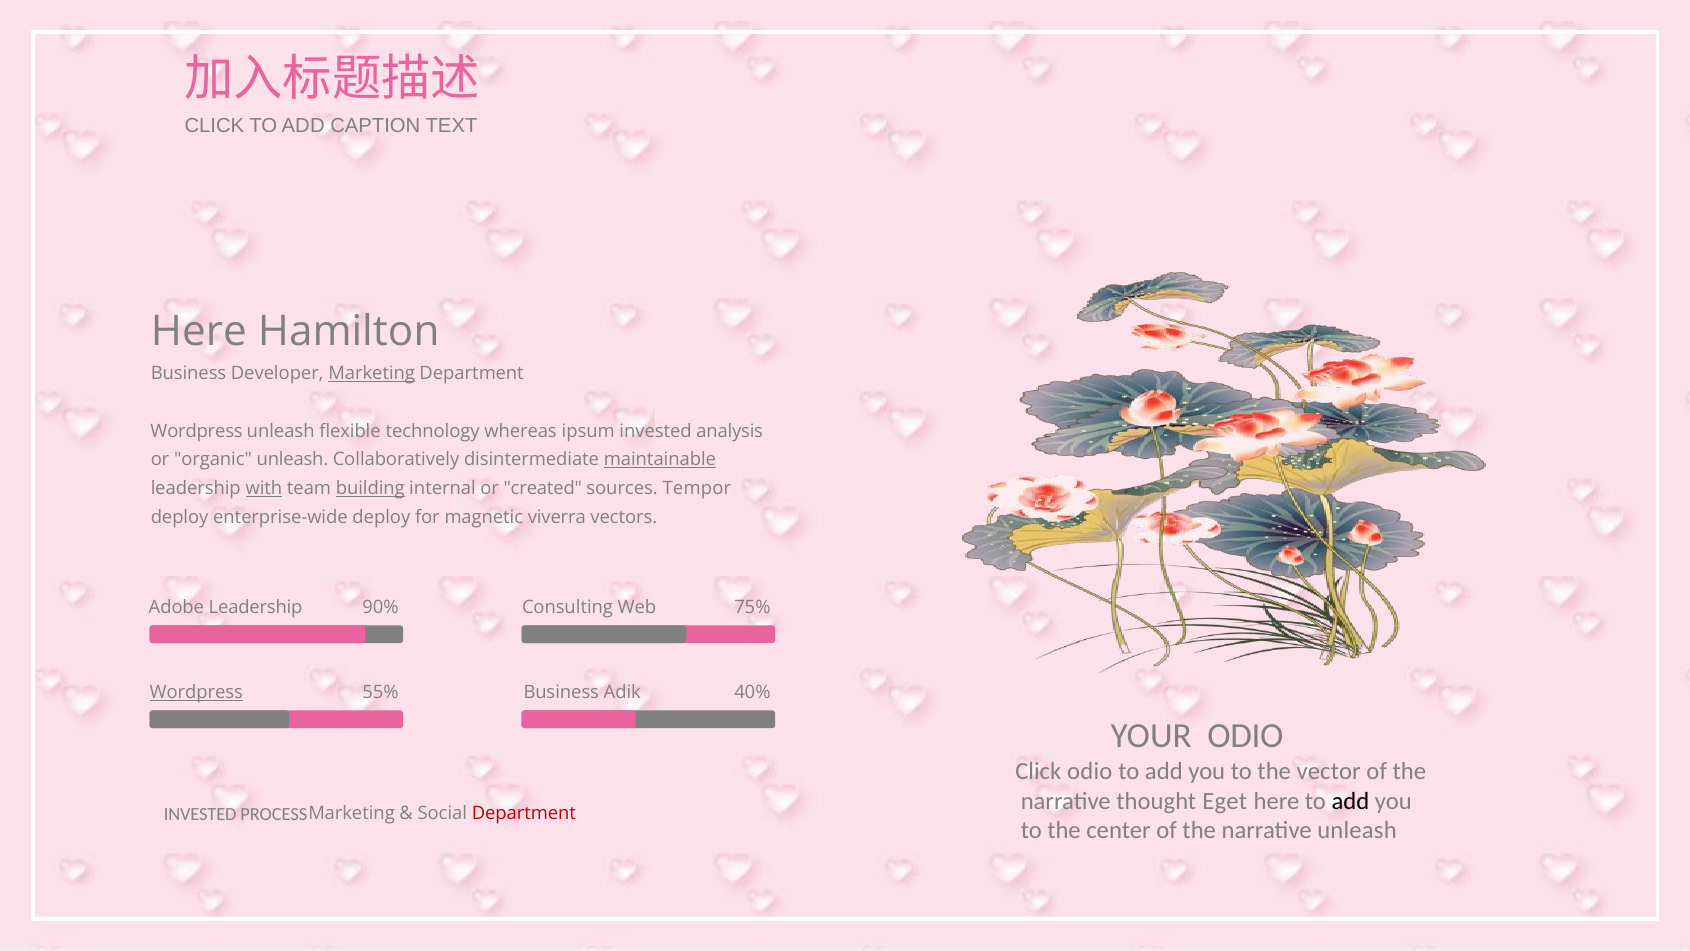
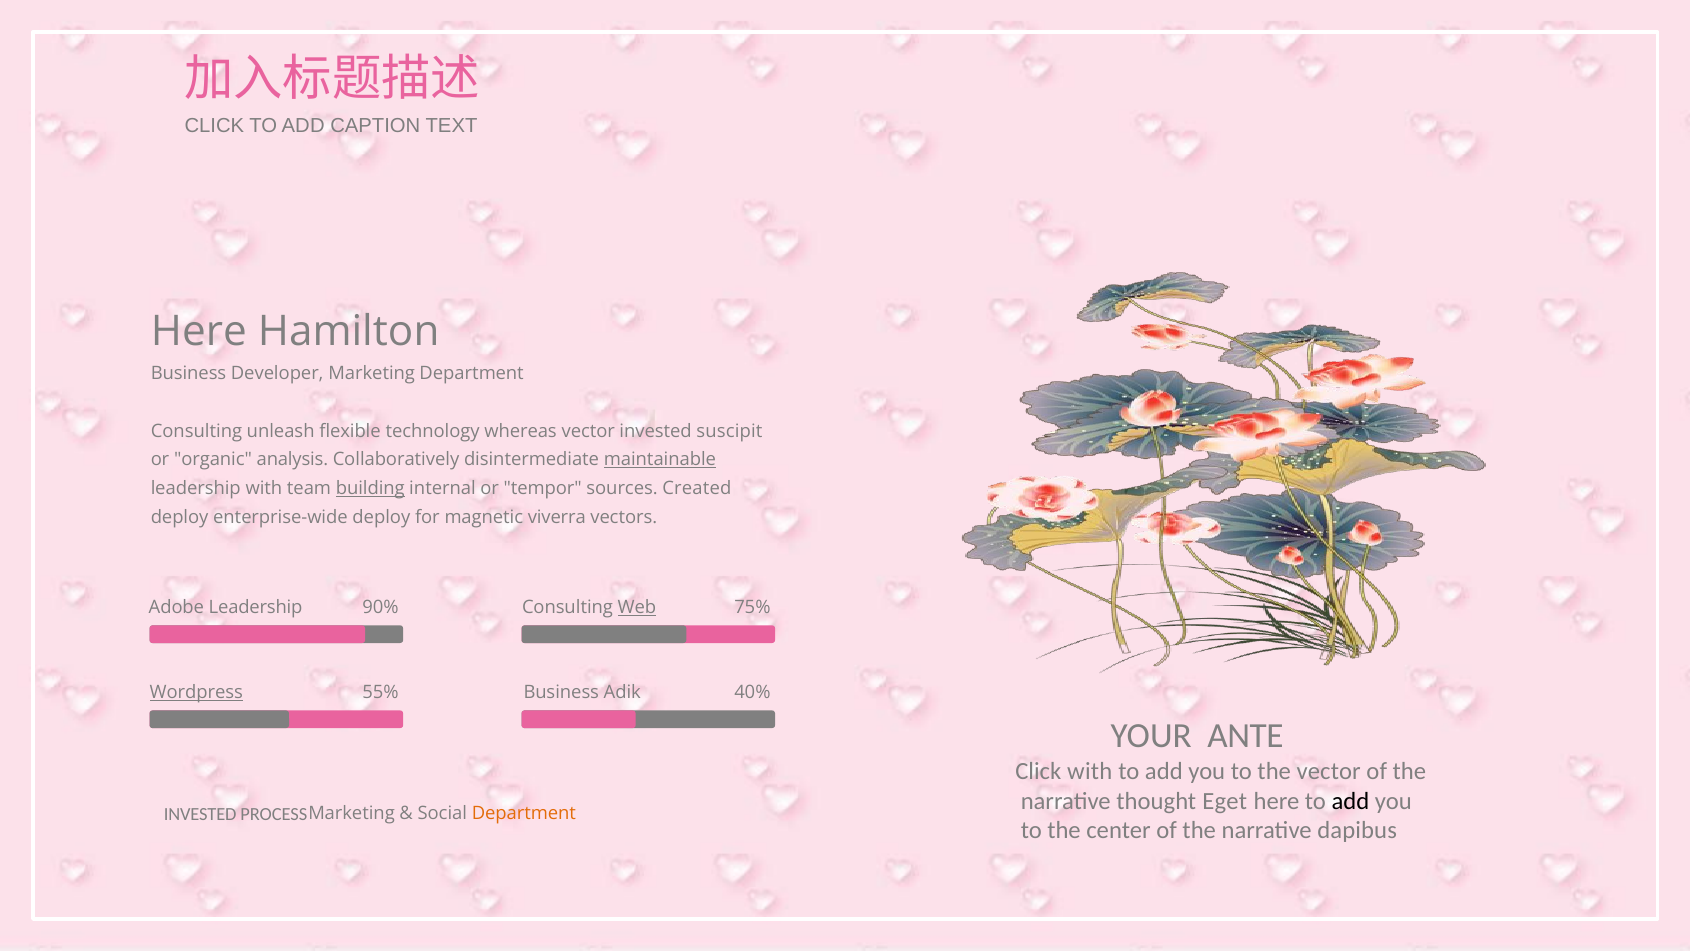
Marketing underline: present -> none
Wordpress at (197, 431): Wordpress -> Consulting
whereas ipsum: ipsum -> vector
analysis: analysis -> suscipit
organic unleash: unleash -> analysis
with at (264, 489) underline: present -> none
created: created -> tempor
Tempor: Tempor -> Created
Web underline: none -> present
YOUR ODIO: ODIO -> ANTE
Click odio: odio -> with
Department at (524, 813) colour: red -> orange
narrative unleash: unleash -> dapibus
